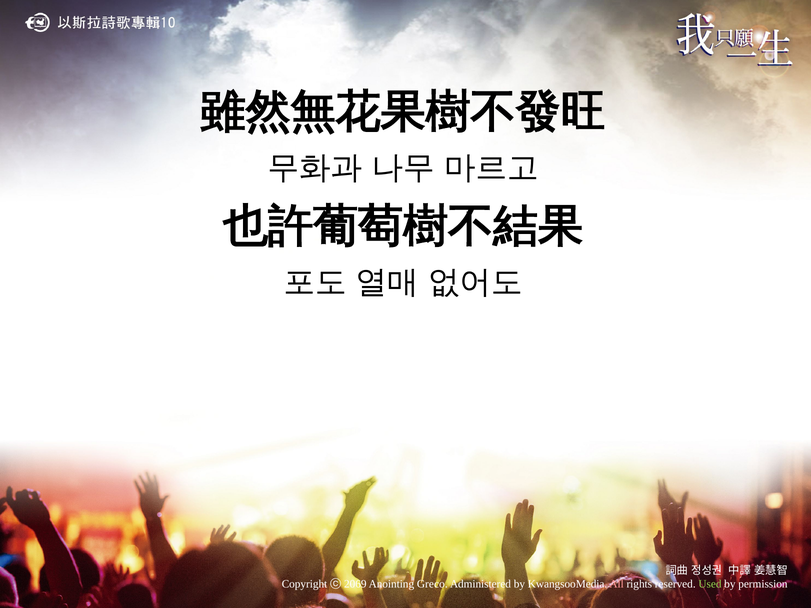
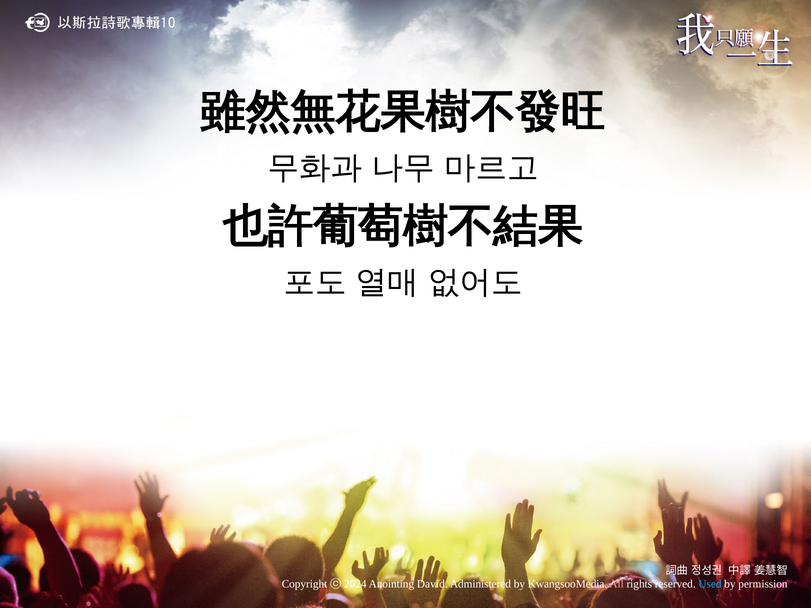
2069: 2069 -> 2024
Greco: Greco -> David
Used colour: light green -> light blue
